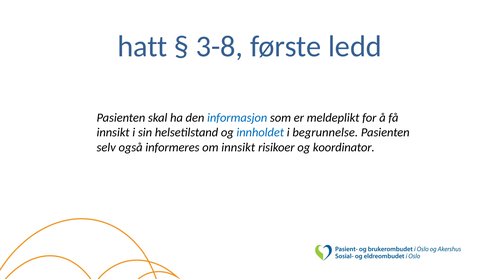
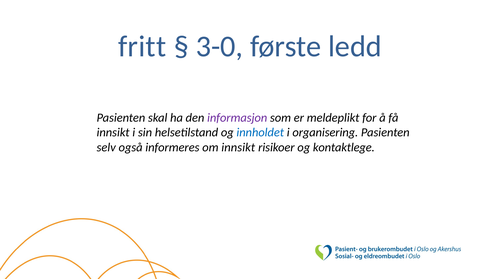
hatt: hatt -> fritt
3-8: 3-8 -> 3-0
informasjon colour: blue -> purple
begrunnelse: begrunnelse -> organisering
koordinator: koordinator -> kontaktlege
